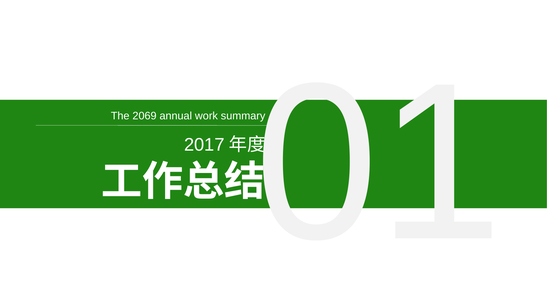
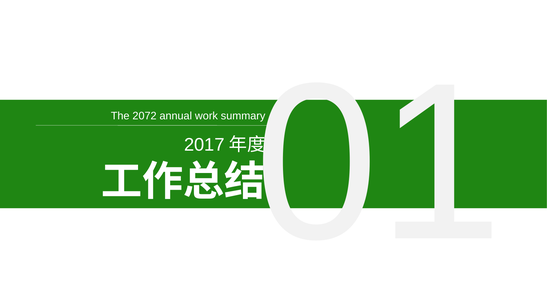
2069: 2069 -> 2072
